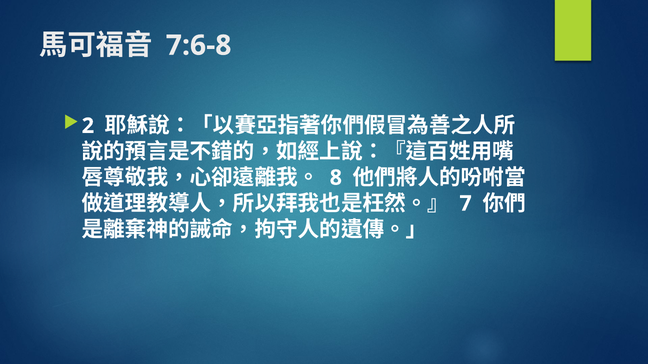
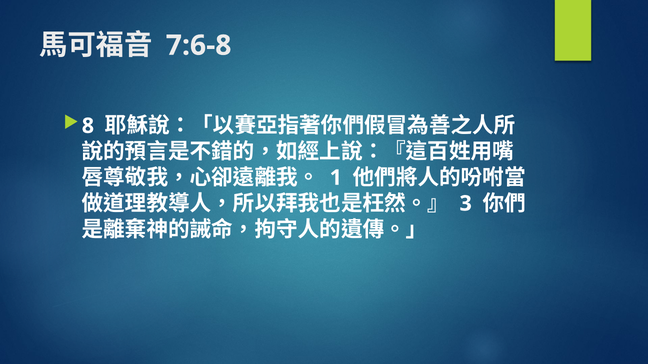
2: 2 -> 8
8: 8 -> 1
7: 7 -> 3
